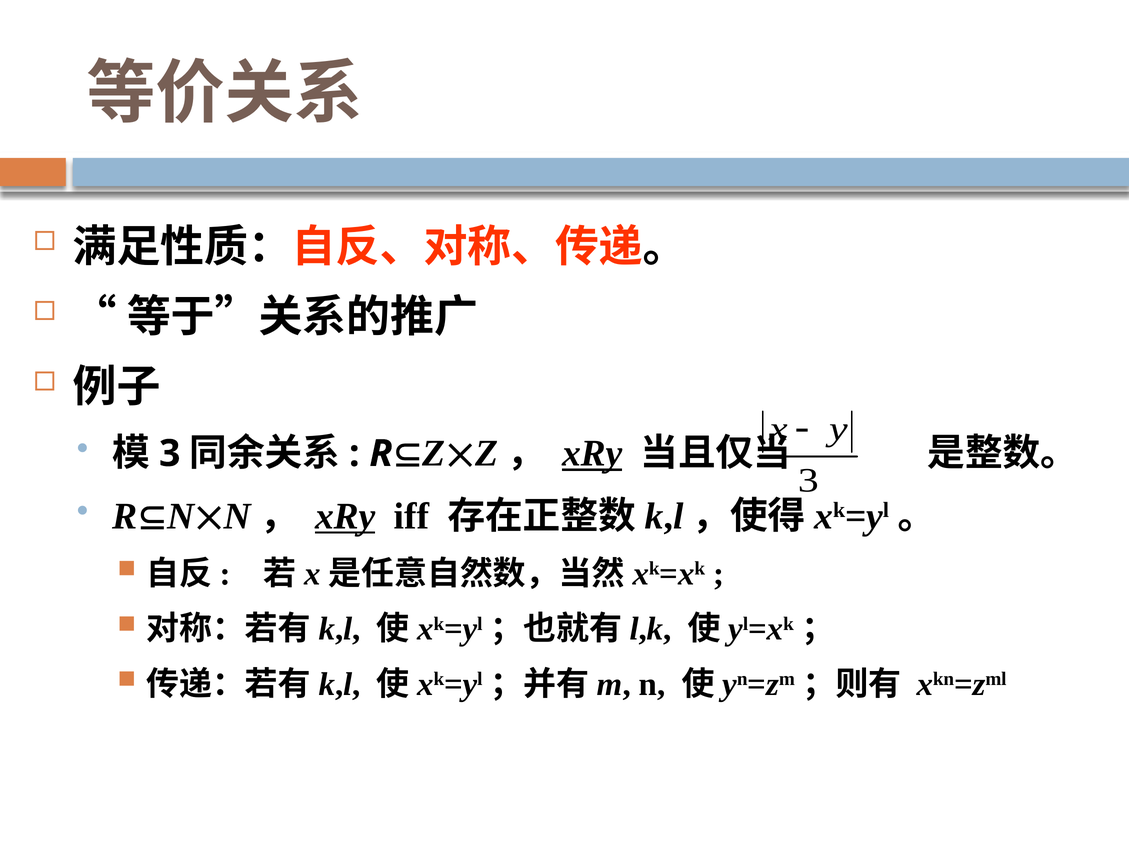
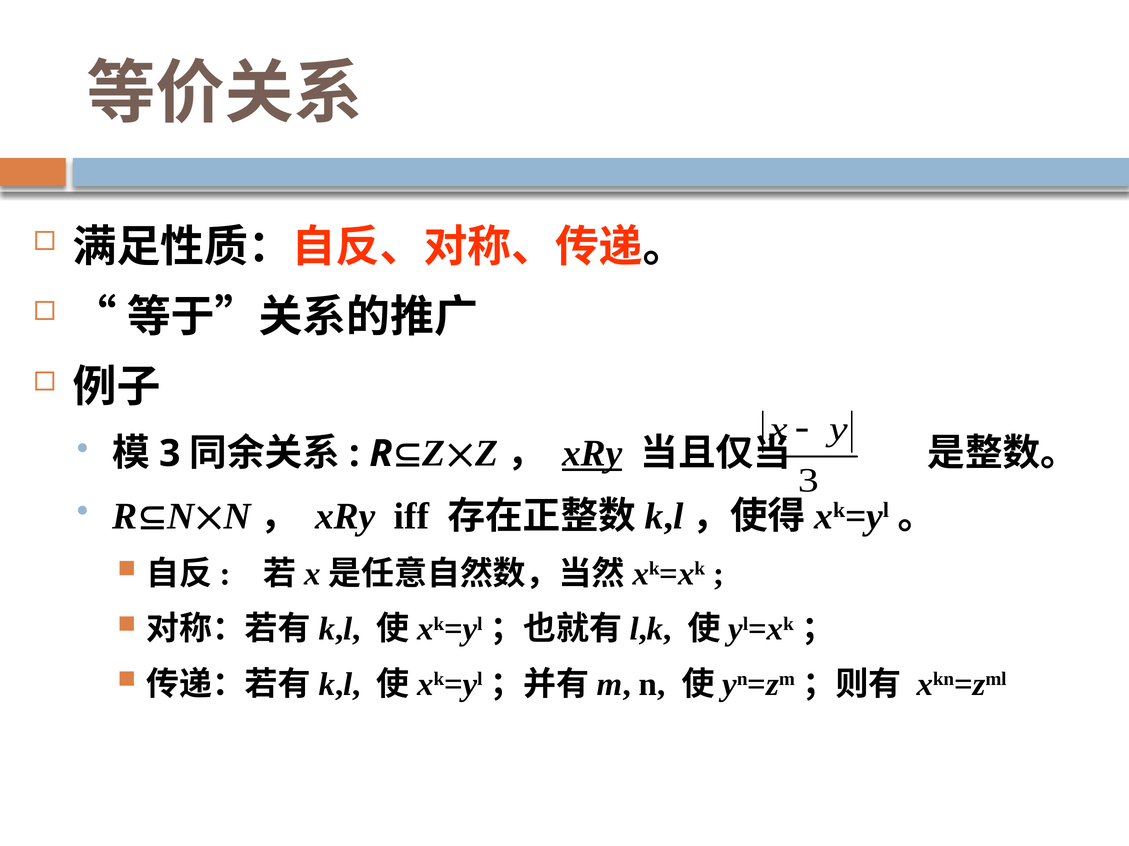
xRy at (345, 517) underline: present -> none
